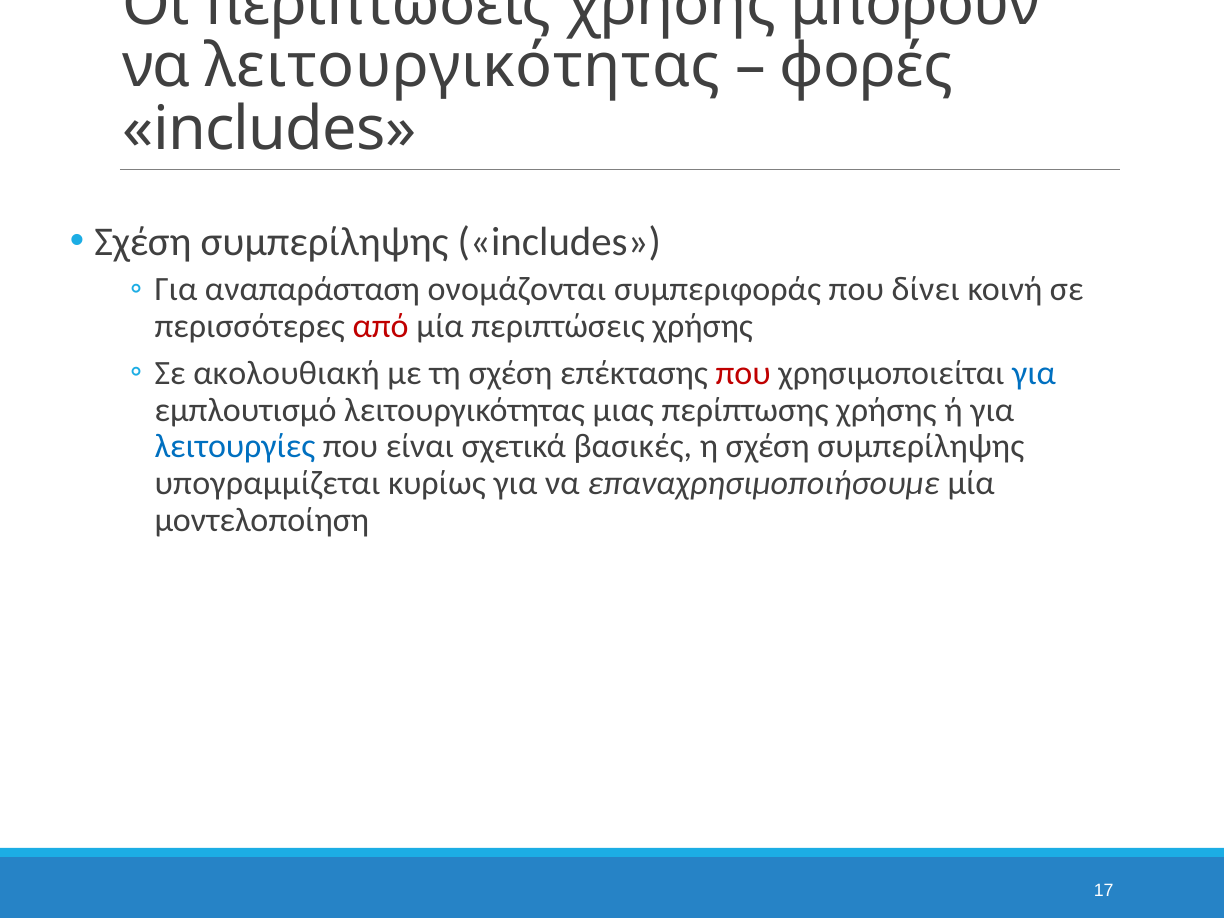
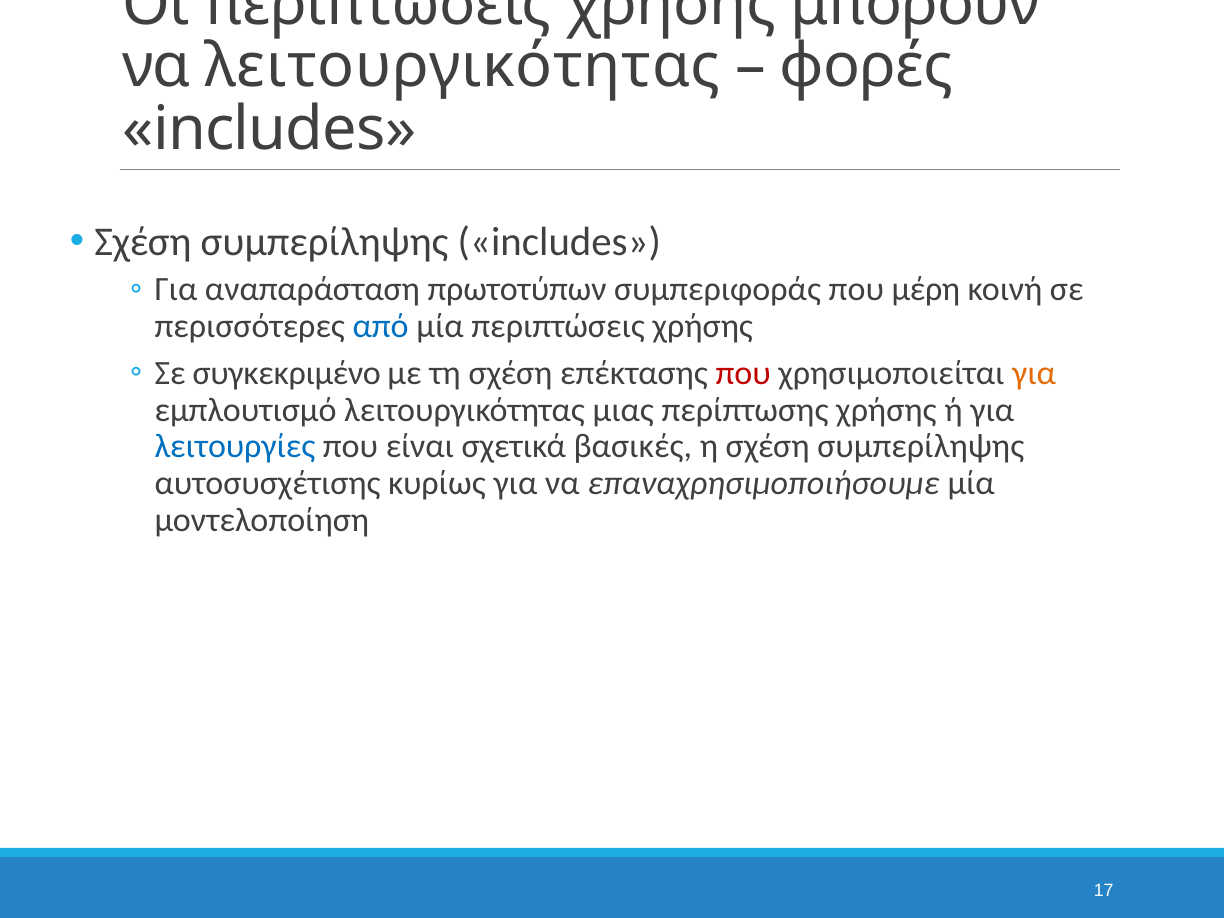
ονομάζονται: ονομάζονται -> πρωτοτύπων
δίνει: δίνει -> μέρη
από colour: red -> blue
ακολουθιακή: ακολουθιακή -> συγκεκριμένο
για at (1034, 373) colour: blue -> orange
υπογραμμίζεται: υπογραμμίζεται -> αυτοσυσχέτισης
